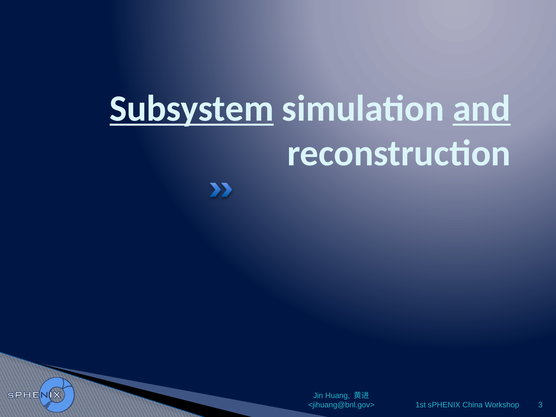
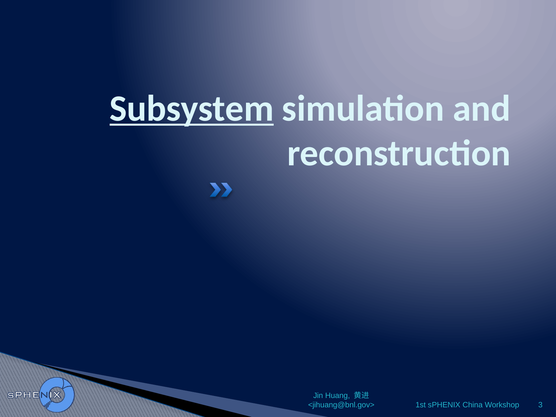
and underline: present -> none
